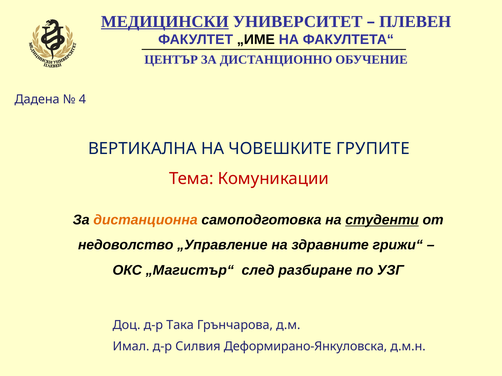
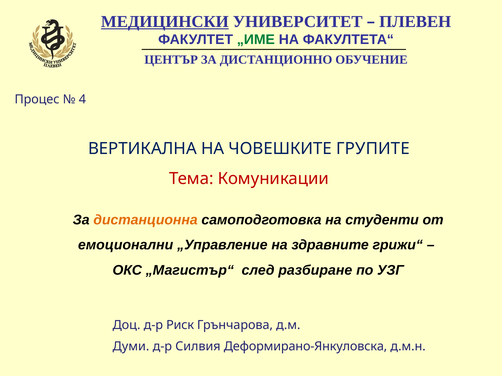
„ИМЕ colour: black -> green
Дадена: Дадена -> Процес
студенти underline: present -> none
недоволство: недоволство -> емоционални
Така: Така -> Риск
Имал: Имал -> Думи
